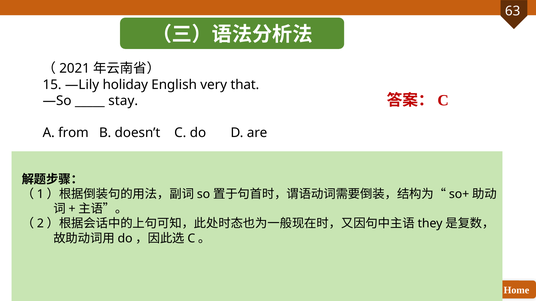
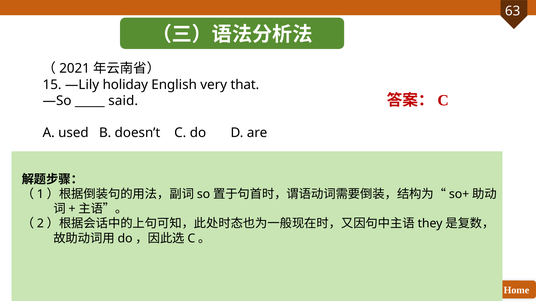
stay: stay -> said
from: from -> used
